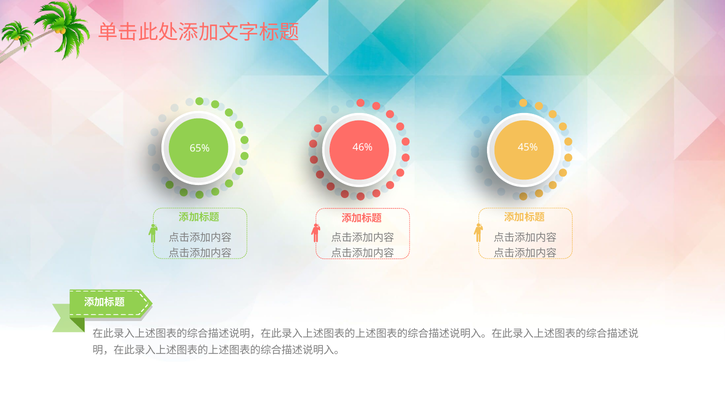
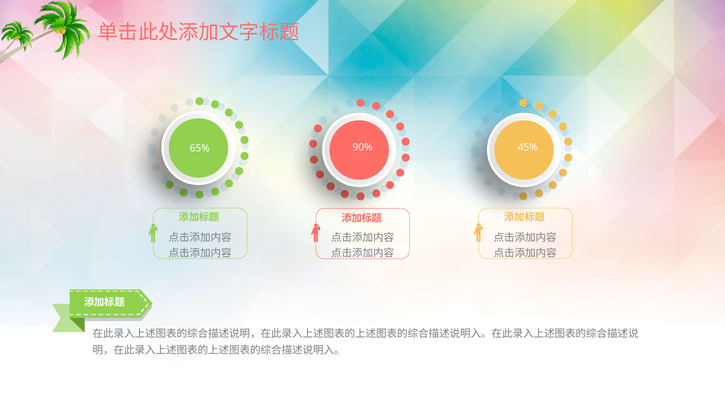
46%: 46% -> 90%
